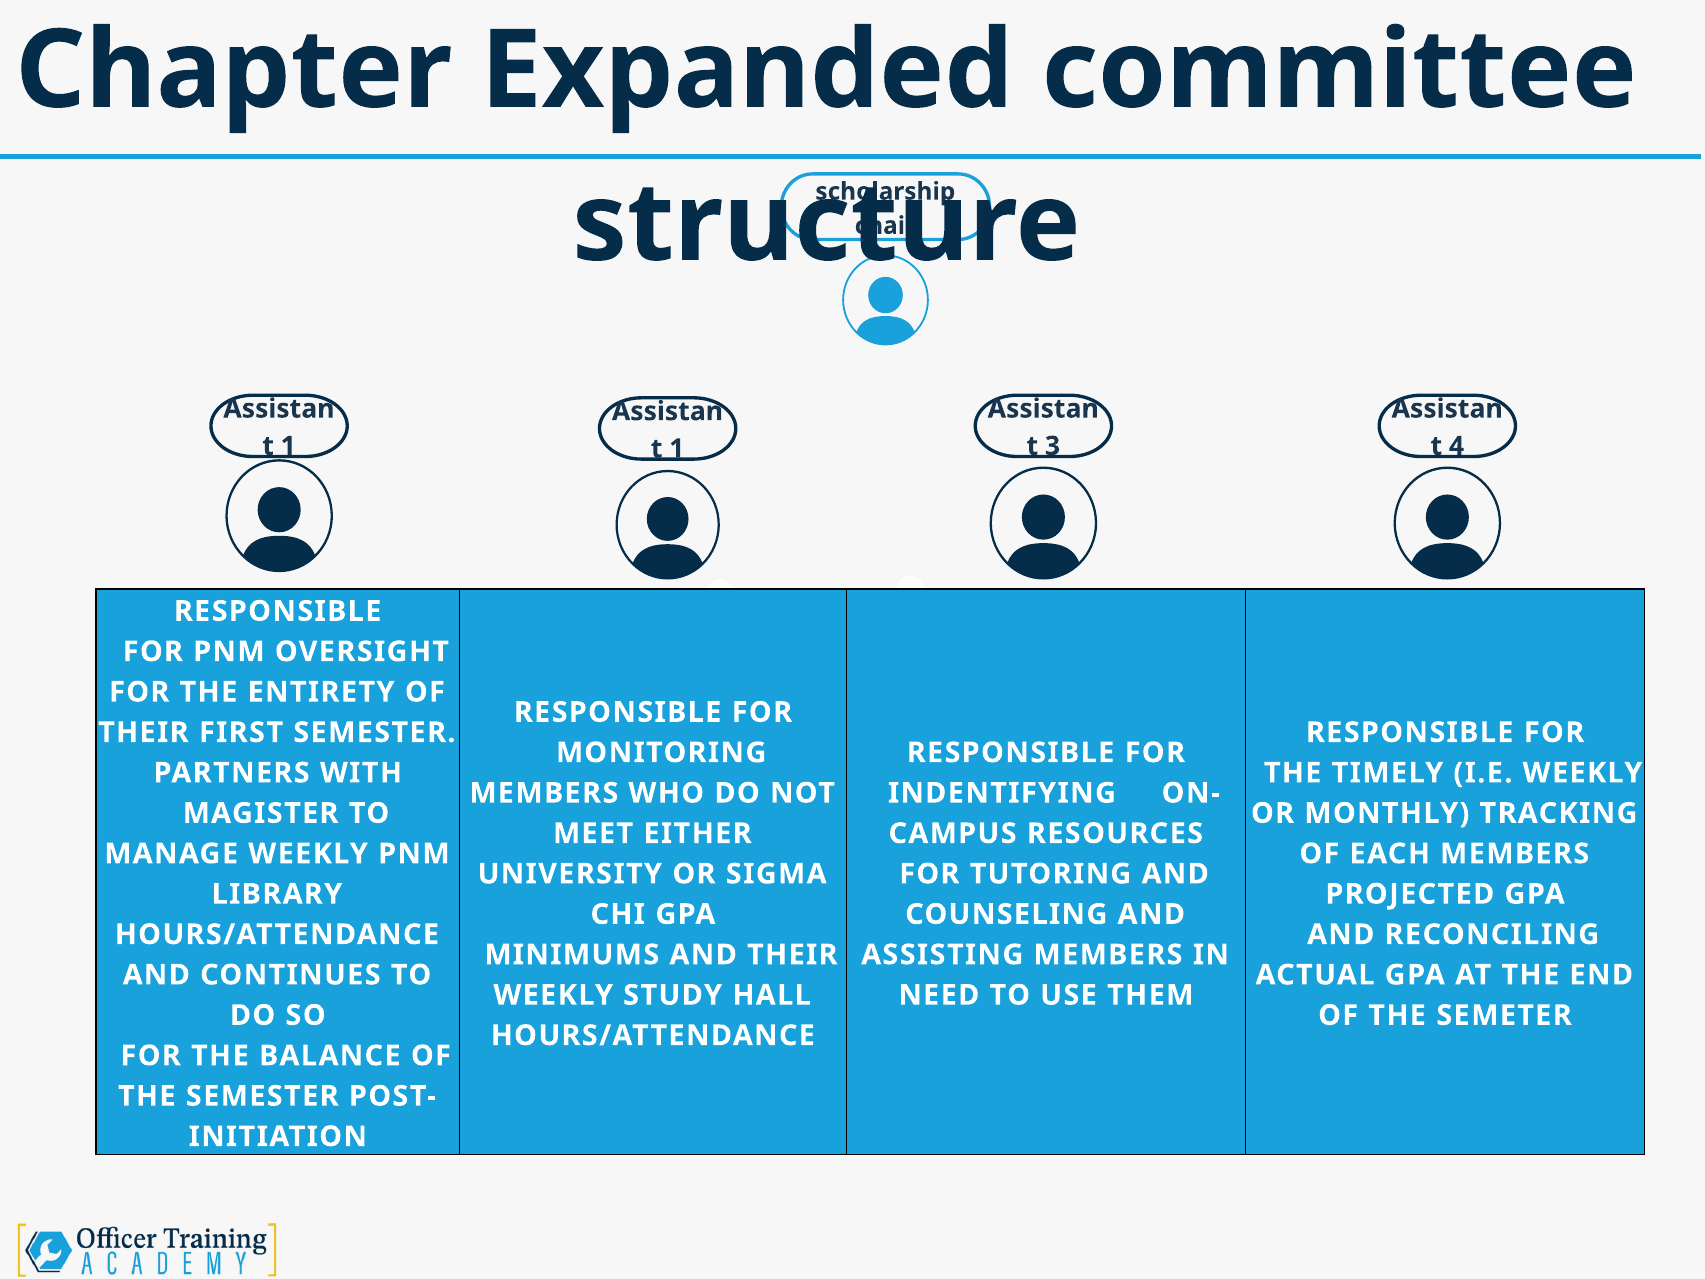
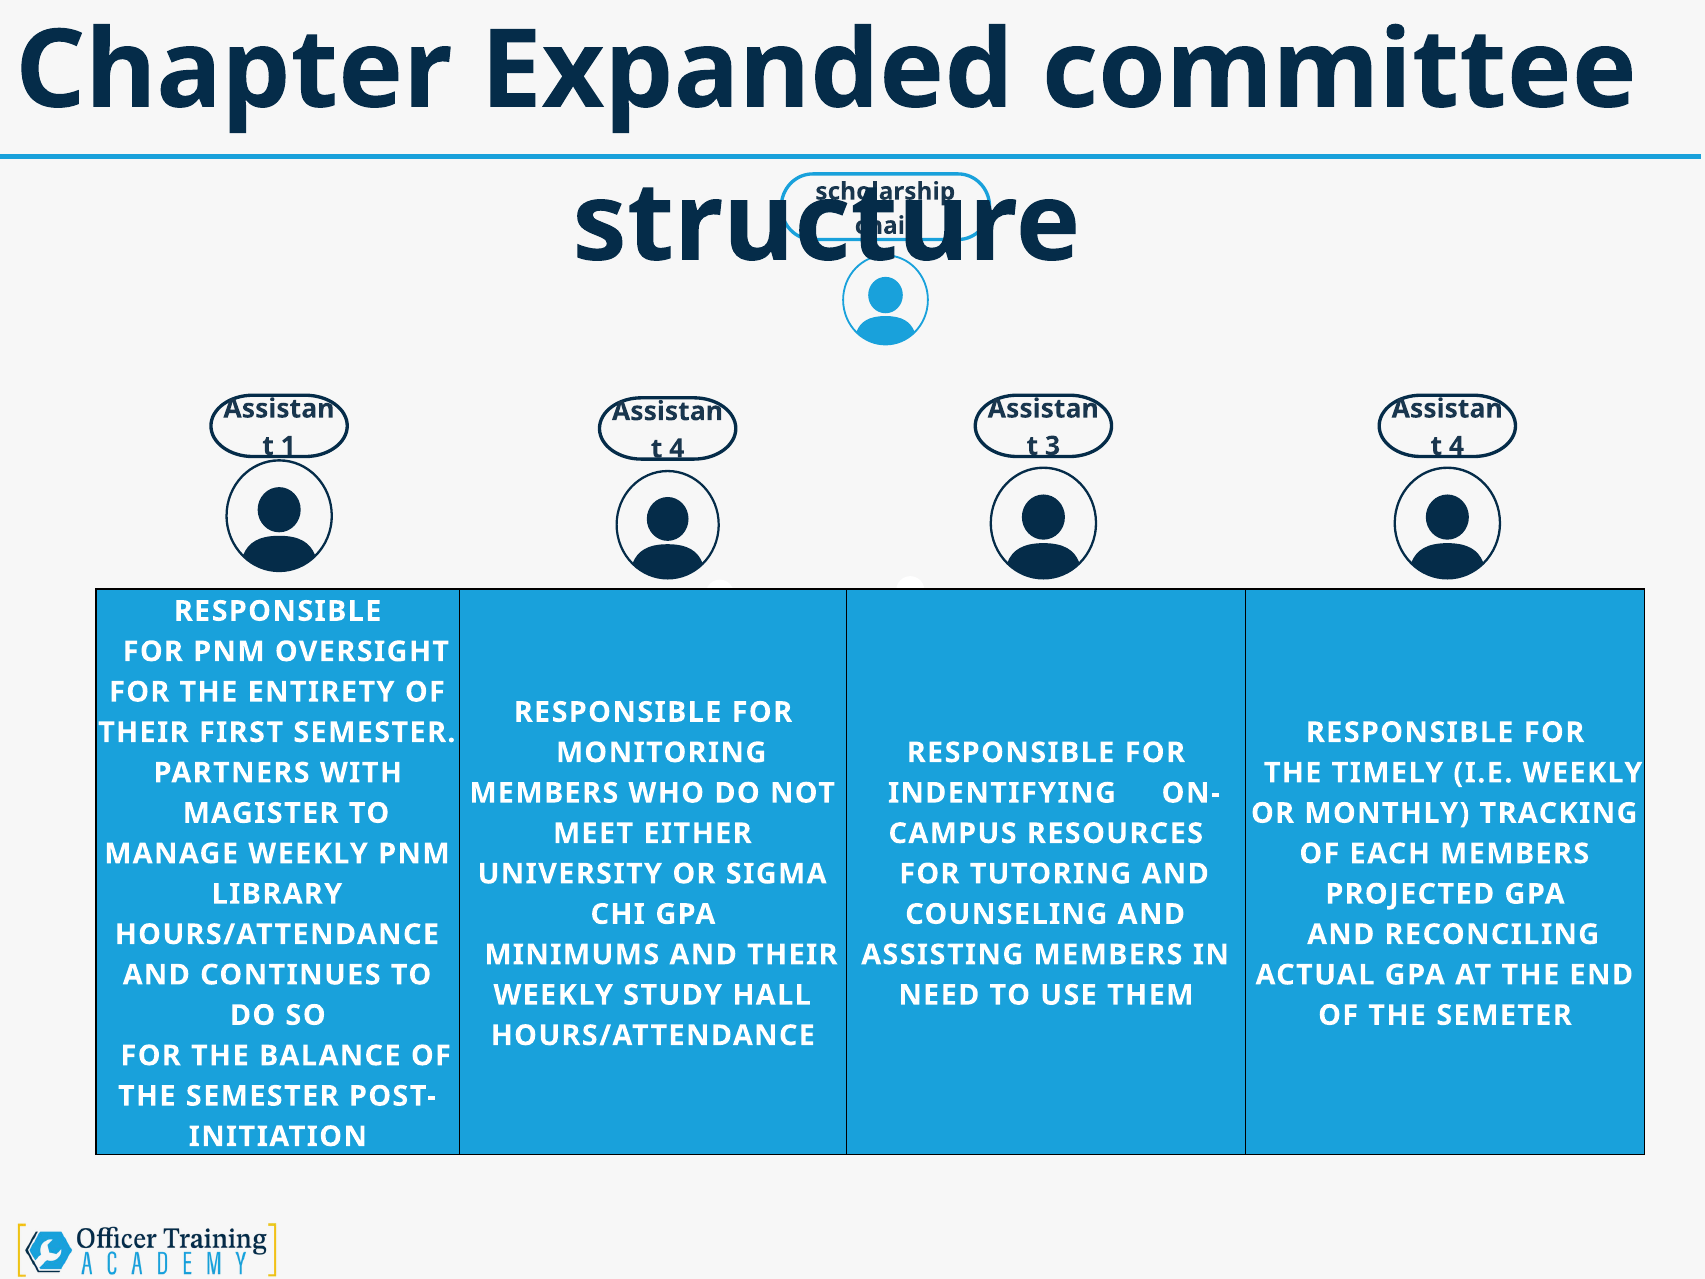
1 at (677, 449): 1 -> 4
